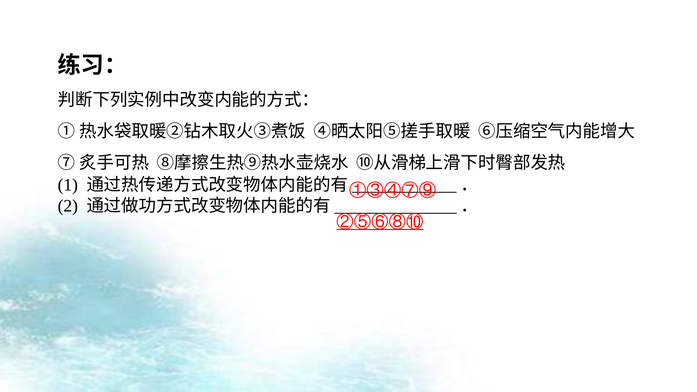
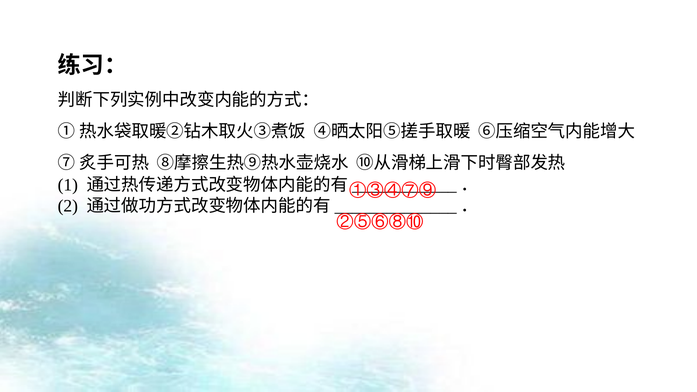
②⑤⑥⑧⑩ underline: present -> none
